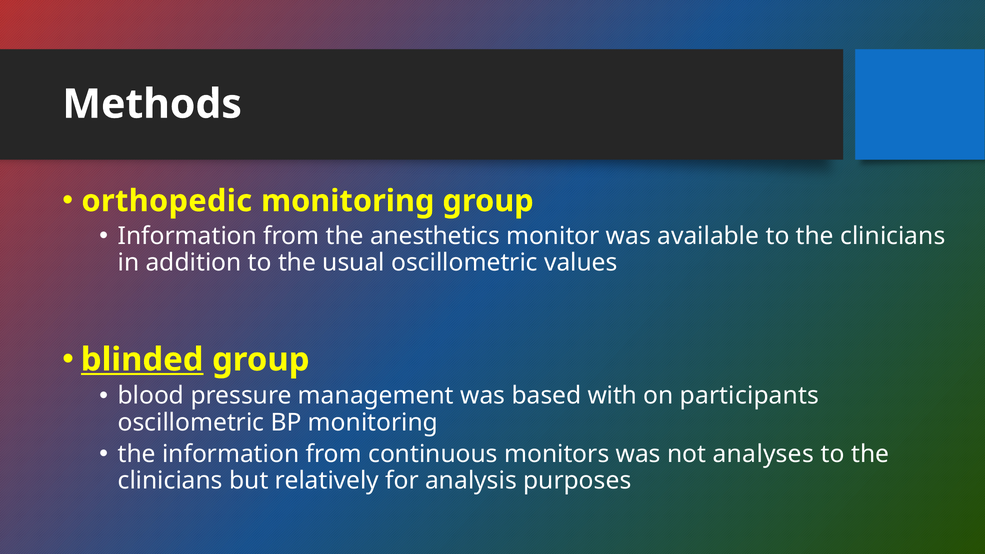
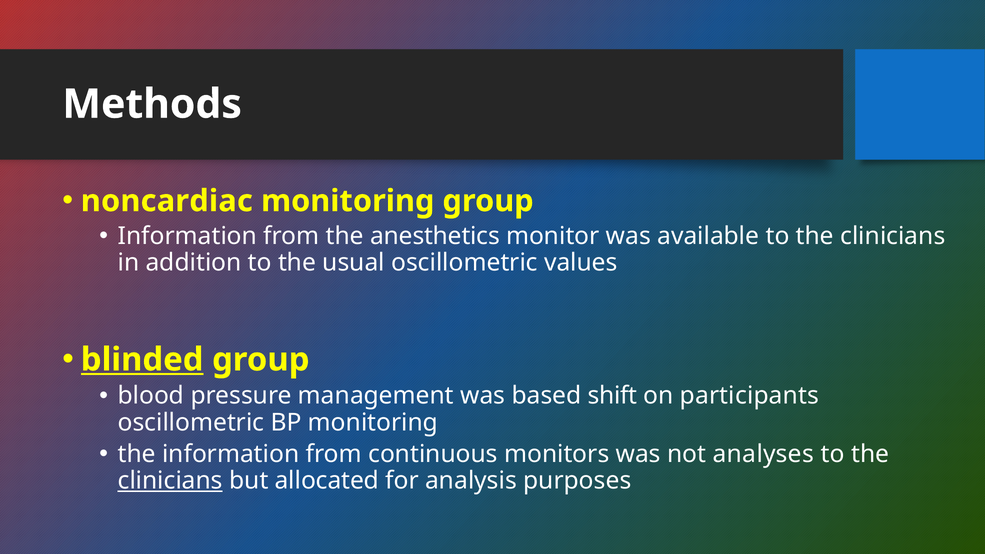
orthopedic: orthopedic -> noncardiac
with: with -> shift
clinicians at (170, 481) underline: none -> present
relatively: relatively -> allocated
